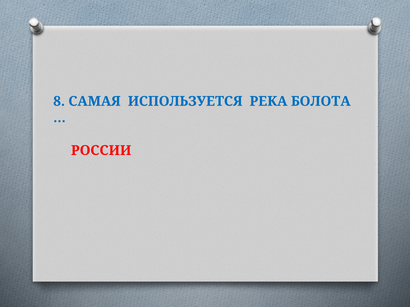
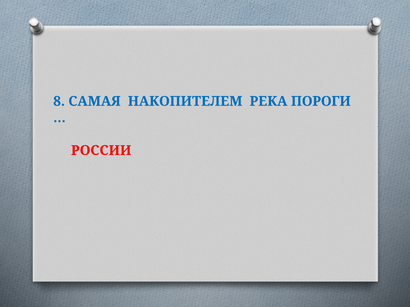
ИСПОЛЬЗУЕТСЯ: ИСПОЛЬЗУЕТСЯ -> НАКОПИТЕЛЕМ
БОЛОТА: БОЛОТА -> ПОРОГИ
